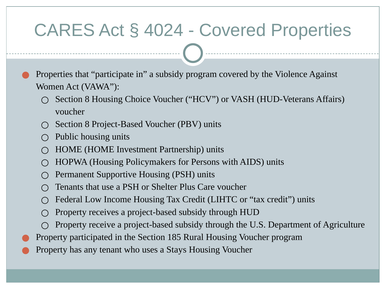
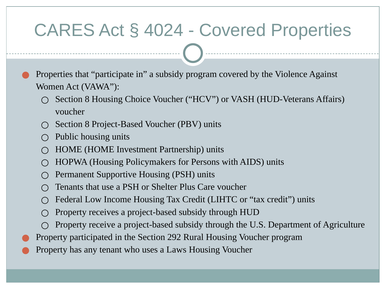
185: 185 -> 292
Stays: Stays -> Laws
